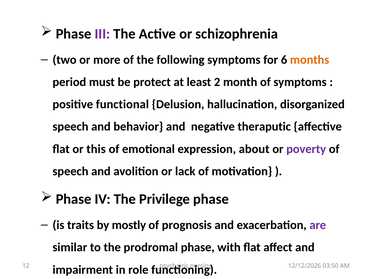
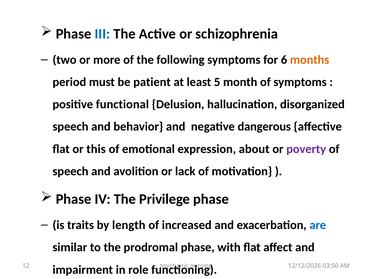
III colour: purple -> blue
protect: protect -> patient
2: 2 -> 5
theraputic: theraputic -> dangerous
mostly: mostly -> length
prognosis: prognosis -> increased
are colour: purple -> blue
